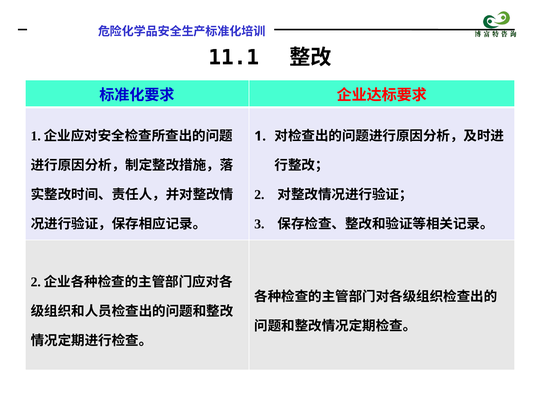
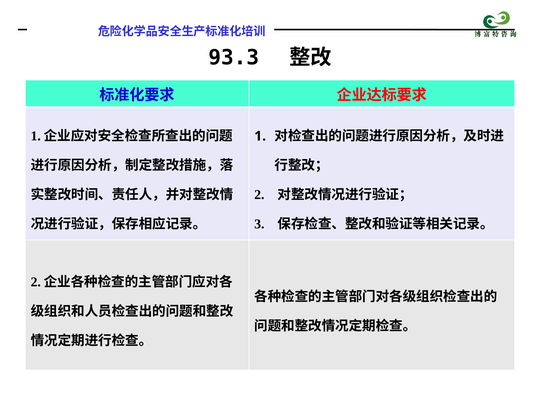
11.1: 11.1 -> 93.3
